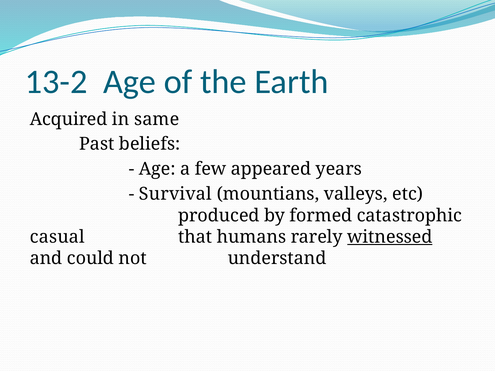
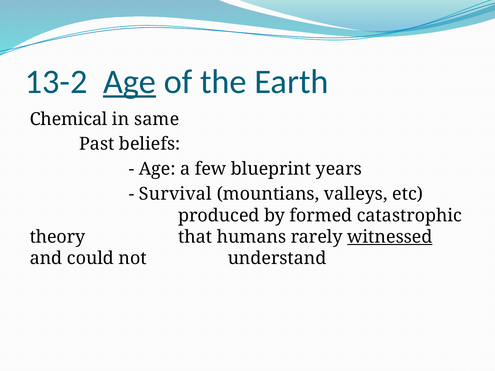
Age at (130, 82) underline: none -> present
Acquired: Acquired -> Chemical
appeared: appeared -> blueprint
casual: casual -> theory
